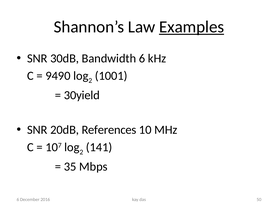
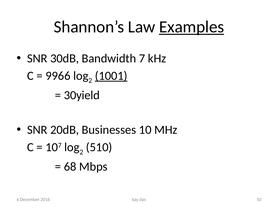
Bandwidth 6: 6 -> 7
9490: 9490 -> 9966
1001 underline: none -> present
References: References -> Businesses
141: 141 -> 510
35: 35 -> 68
